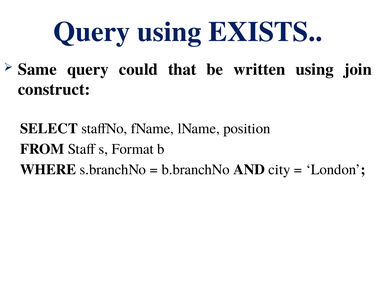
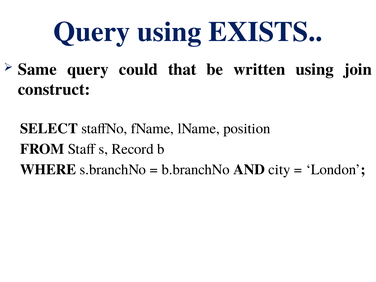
Format: Format -> Record
